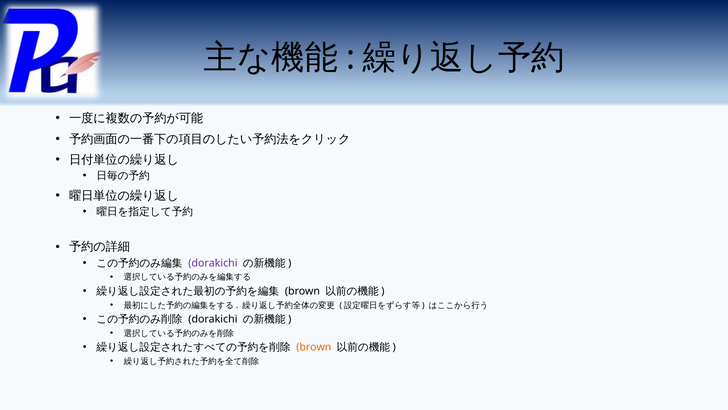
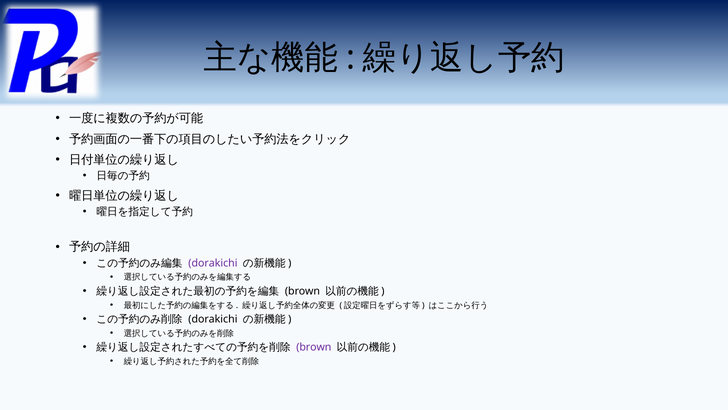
brown at (314, 347) colour: orange -> purple
